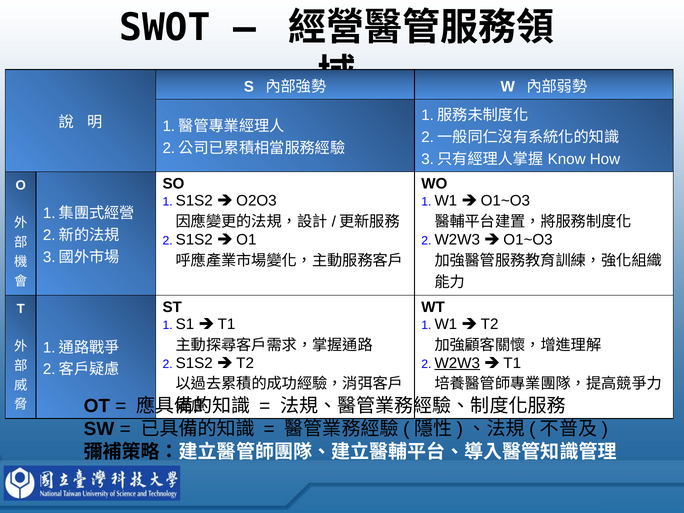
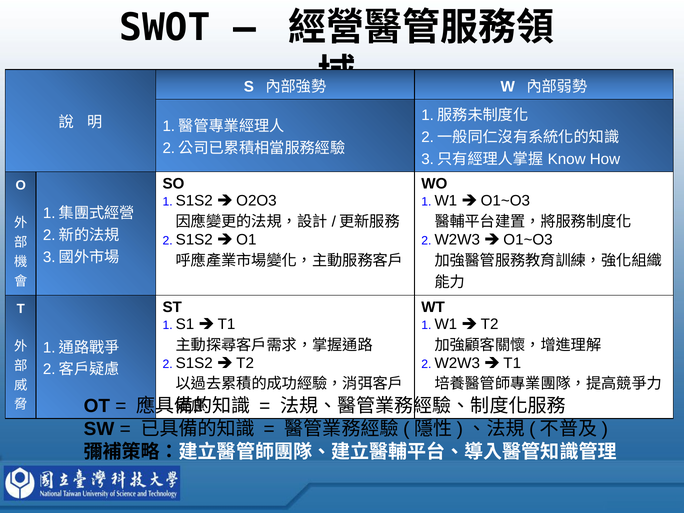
W2W3 at (457, 363) underline: present -> none
